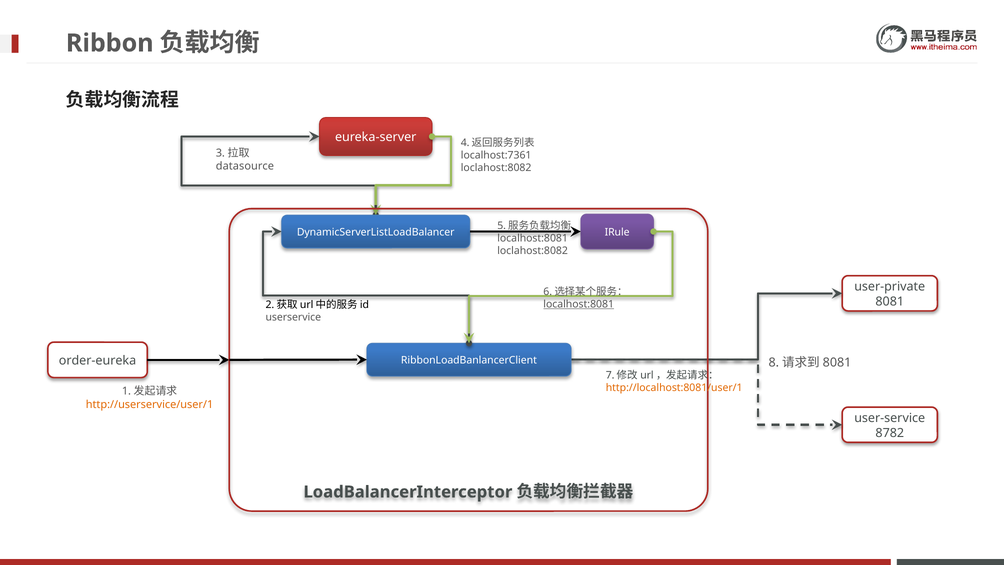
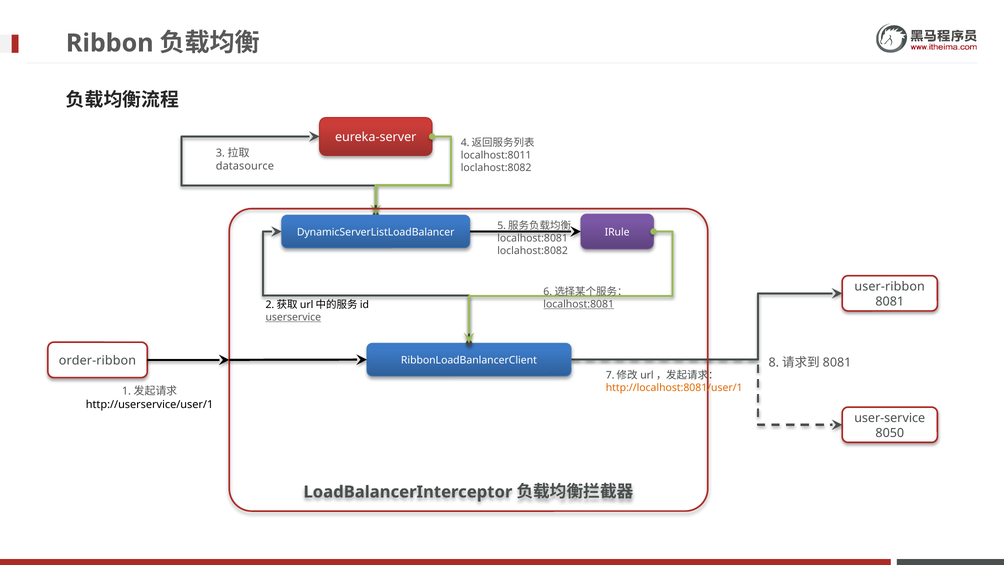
localhost:7361: localhost:7361 -> localhost:8011
user-private: user-private -> user-ribbon
userservice underline: none -> present
order-eureka: order-eureka -> order-ribbon
http://userservice/user/1 colour: orange -> black
8782: 8782 -> 8050
